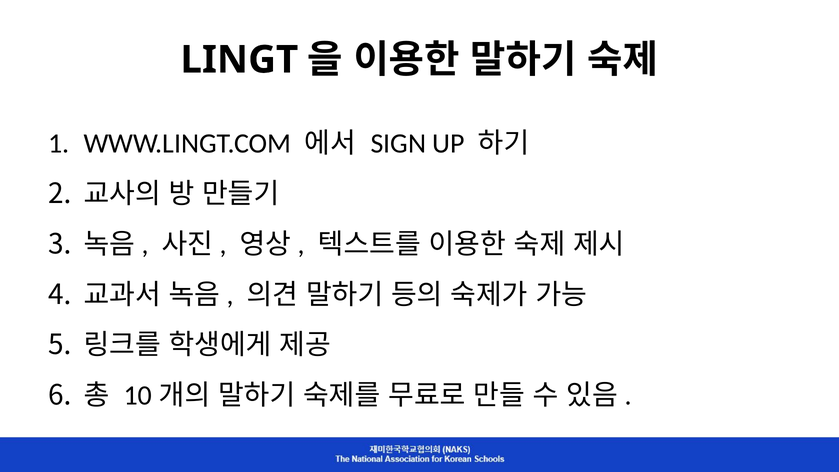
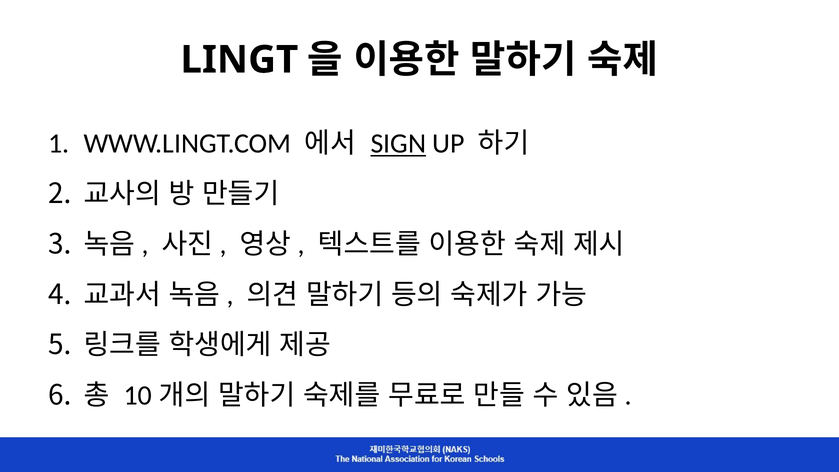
SIGN underline: none -> present
